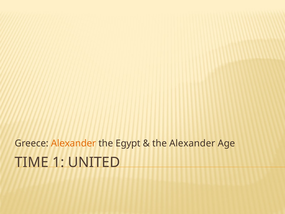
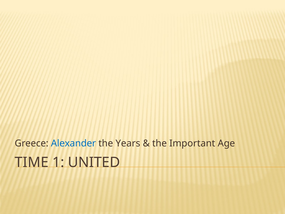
Alexander at (73, 143) colour: orange -> blue
Egypt: Egypt -> Years
the Alexander: Alexander -> Important
